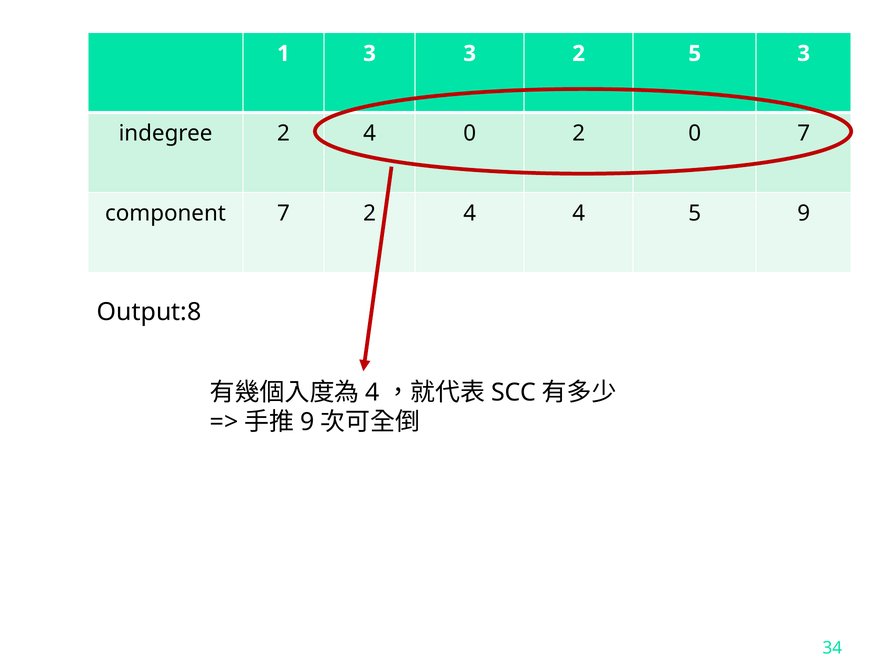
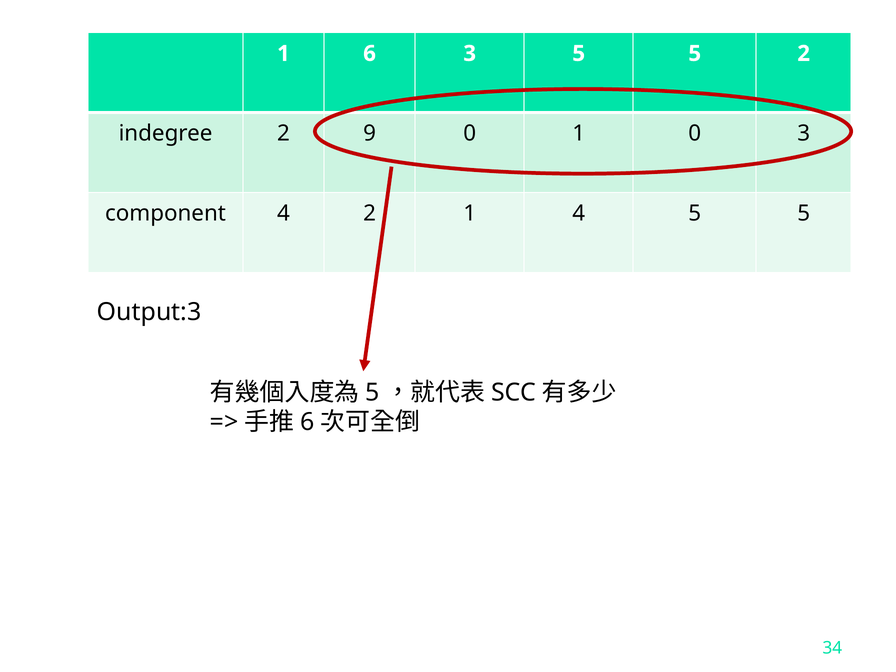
1 3: 3 -> 6
3 2: 2 -> 5
5 3: 3 -> 2
indegree 2 4: 4 -> 9
0 2: 2 -> 1
0 7: 7 -> 3
component 7: 7 -> 4
4 at (470, 213): 4 -> 1
4 5 9: 9 -> 5
Output:8: Output:8 -> Output:3
4 at (373, 392): 4 -> 5
9 at (307, 422): 9 -> 6
